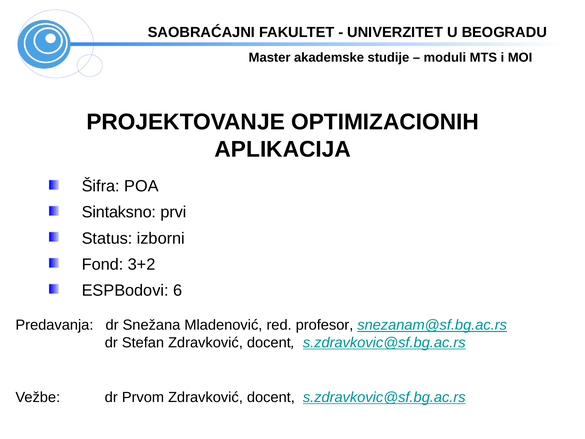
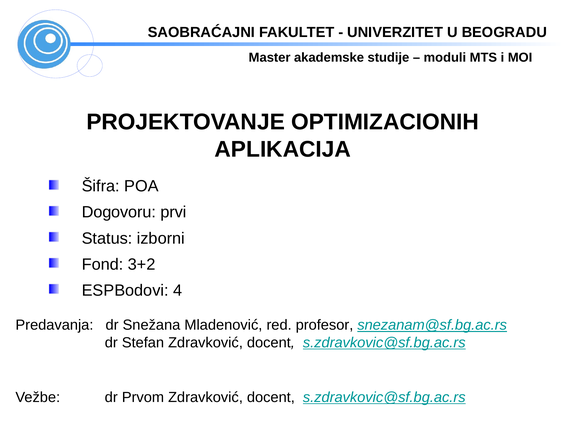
Sintaksno: Sintaksno -> Dogovoru
6: 6 -> 4
